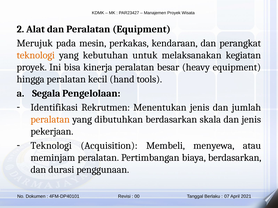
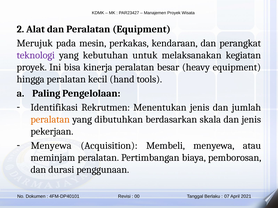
teknologi at (36, 55) colour: orange -> purple
Segala: Segala -> Paling
Teknologi at (51, 146): Teknologi -> Menyewa
biaya berdasarkan: berdasarkan -> pemborosan
